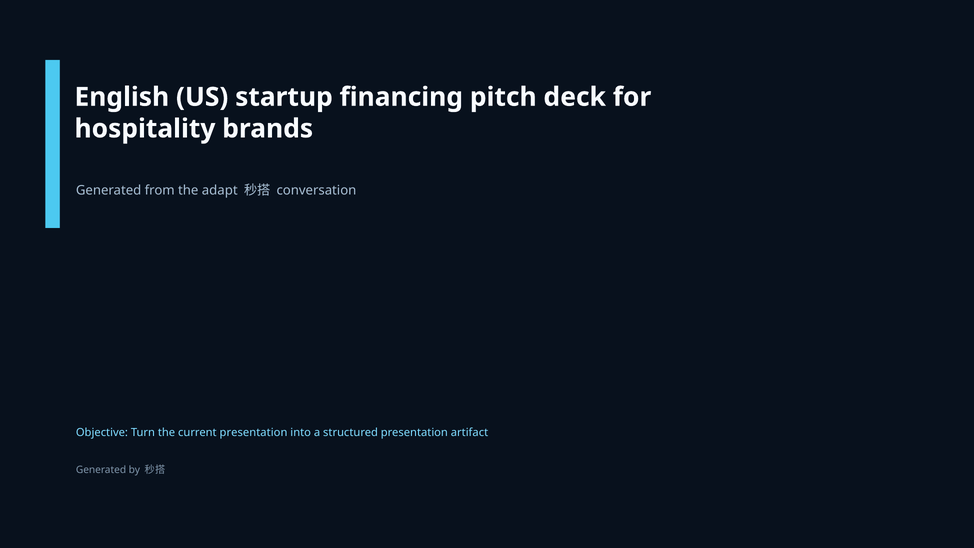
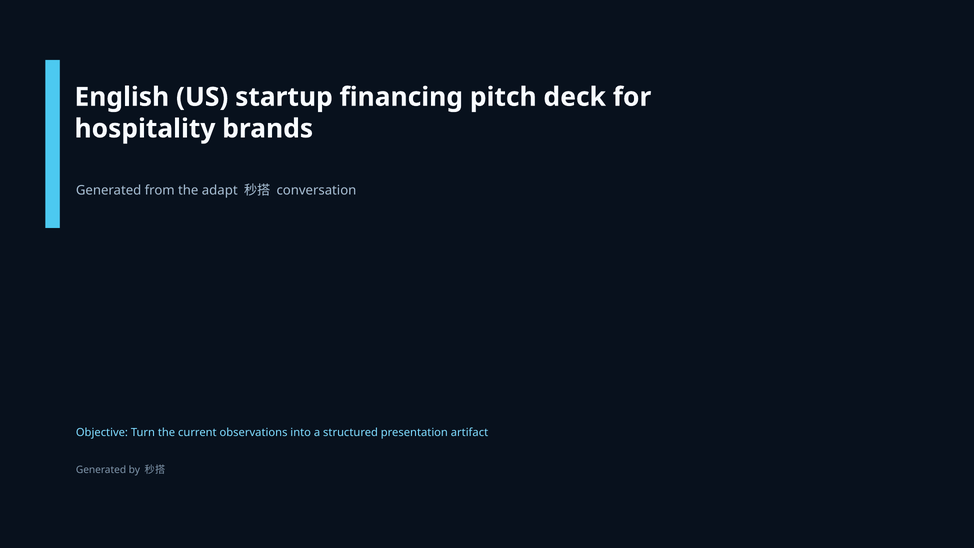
current presentation: presentation -> observations
